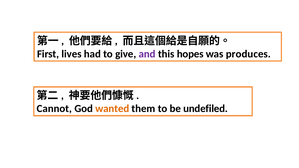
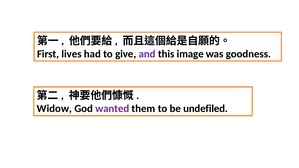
hopes: hopes -> image
produces: produces -> goodness
Cannot: Cannot -> Widow
wanted colour: orange -> purple
